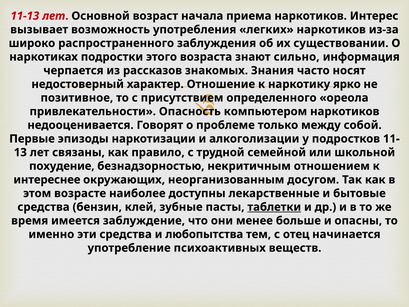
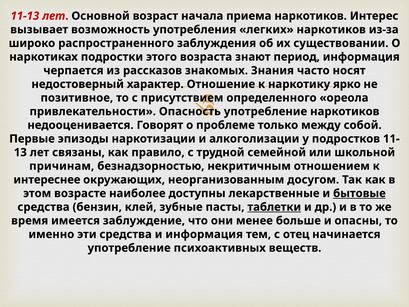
сильно: сильно -> период
компьютером at (265, 111): компьютером -> употребление
похудение: похудение -> причинам
бытовые underline: none -> present
и любопытства: любопытства -> информация
